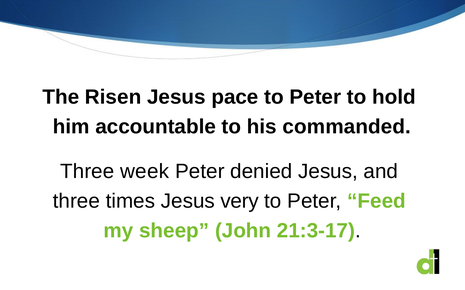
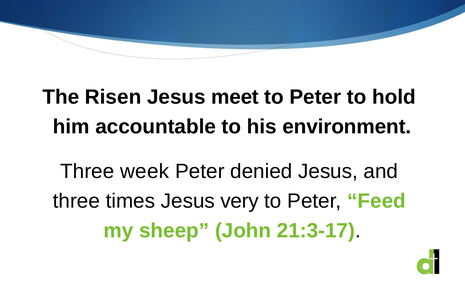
pace: pace -> meet
commanded: commanded -> environment
